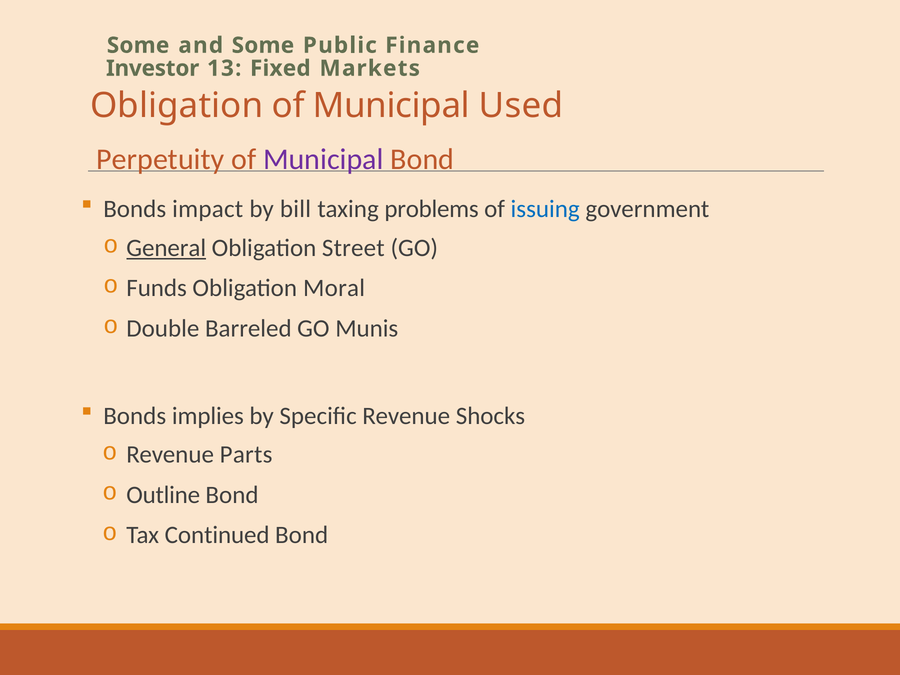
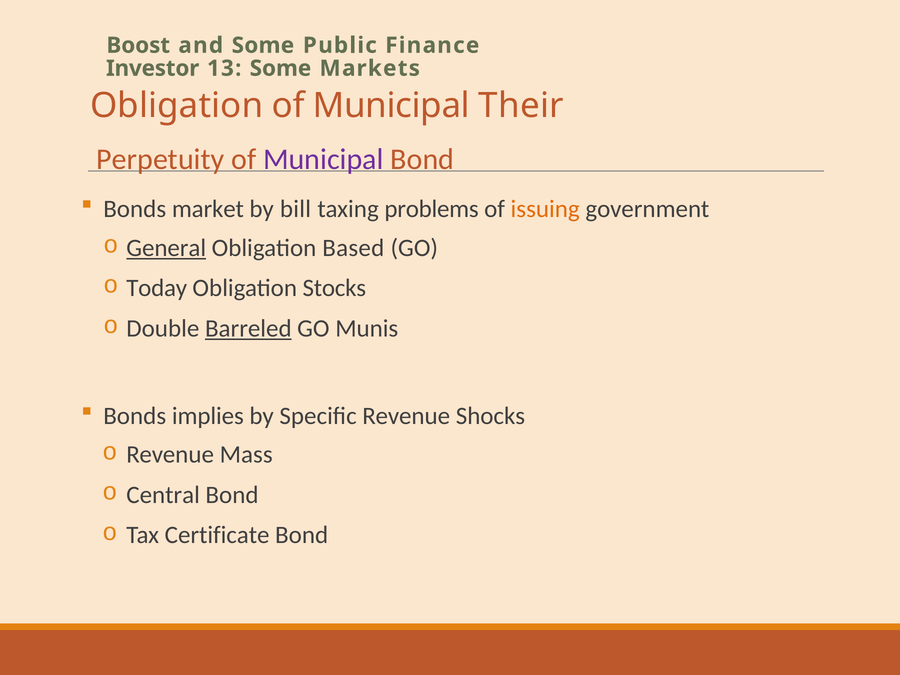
Some at (138, 45): Some -> Boost
13 Fixed: Fixed -> Some
Used: Used -> Their
impact: impact -> market
issuing colour: blue -> orange
Street: Street -> Based
Funds: Funds -> Today
Moral: Moral -> Stocks
Barreled underline: none -> present
Parts: Parts -> Mass
Outline: Outline -> Central
Continued: Continued -> Certificate
